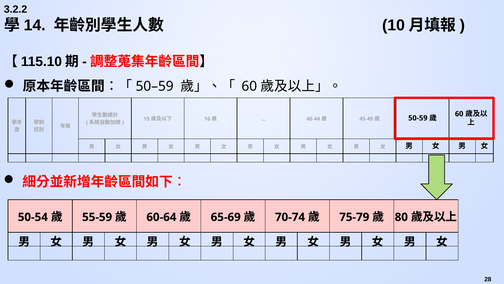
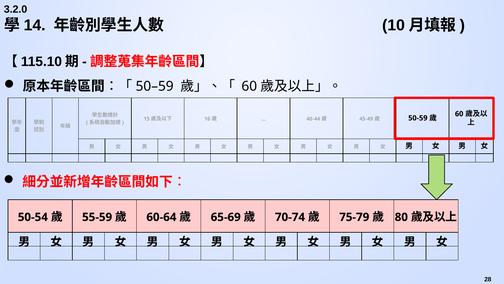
3.2.2: 3.2.2 -> 3.2.0
